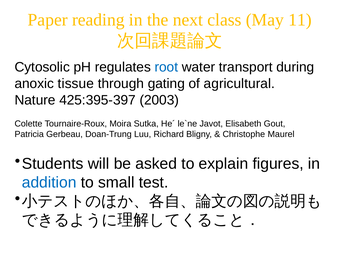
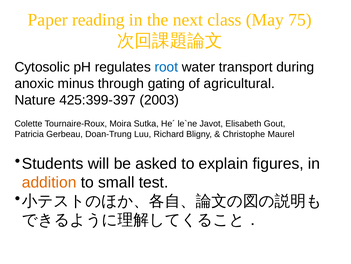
11: 11 -> 75
tissue: tissue -> minus
425:395-397: 425:395-397 -> 425:399-397
addition colour: blue -> orange
